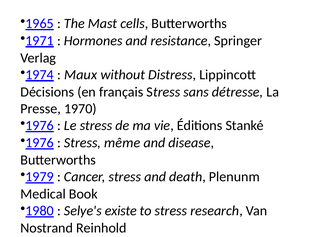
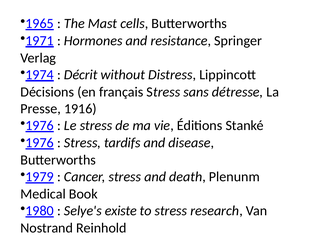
Maux: Maux -> Décrit
1970: 1970 -> 1916
même: même -> tardifs
